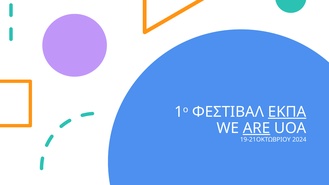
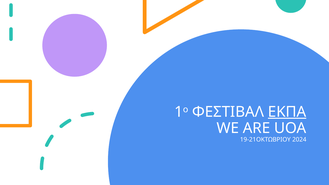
ARE underline: present -> none
